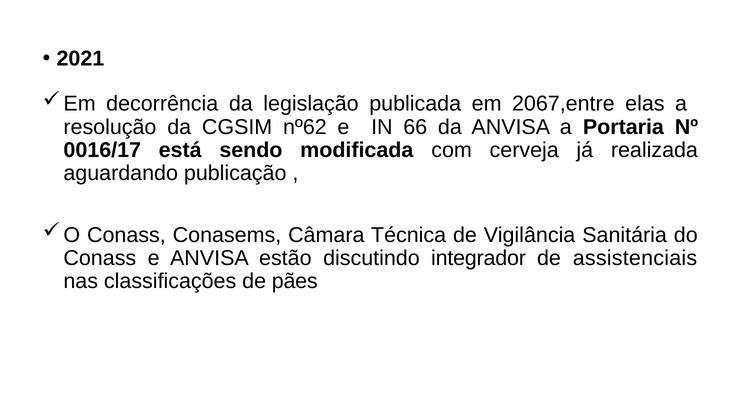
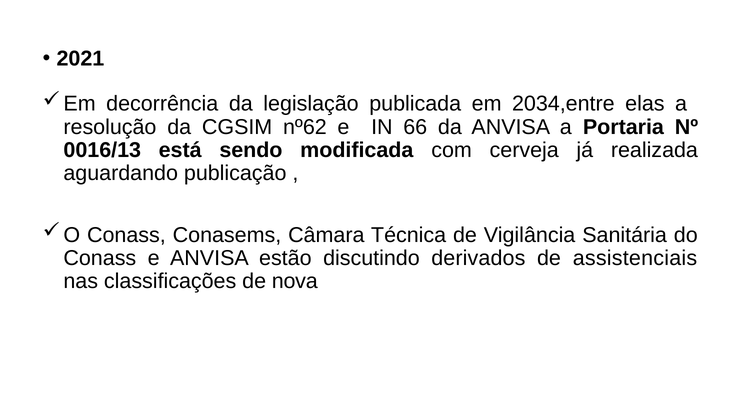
2067,entre: 2067,entre -> 2034,entre
0016/17: 0016/17 -> 0016/13
integrador: integrador -> derivados
pães: pães -> nova
